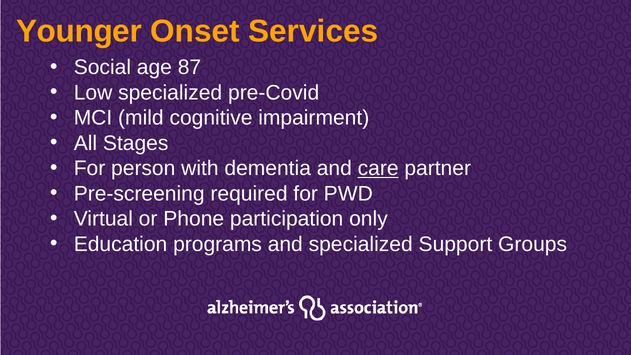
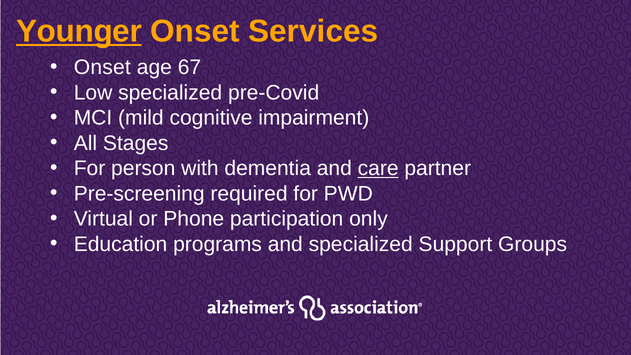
Younger underline: none -> present
Social at (102, 67): Social -> Onset
87: 87 -> 67
